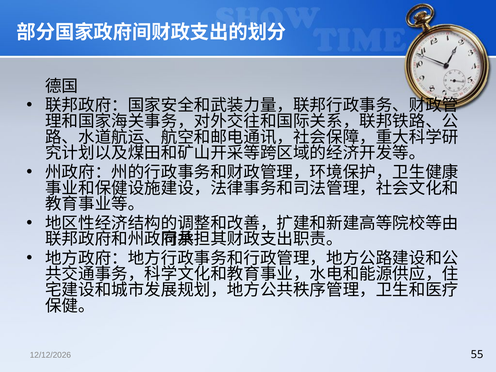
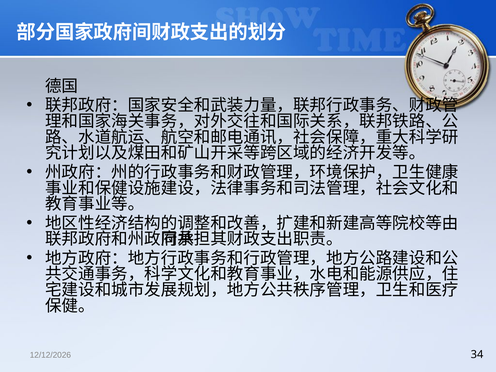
55: 55 -> 34
